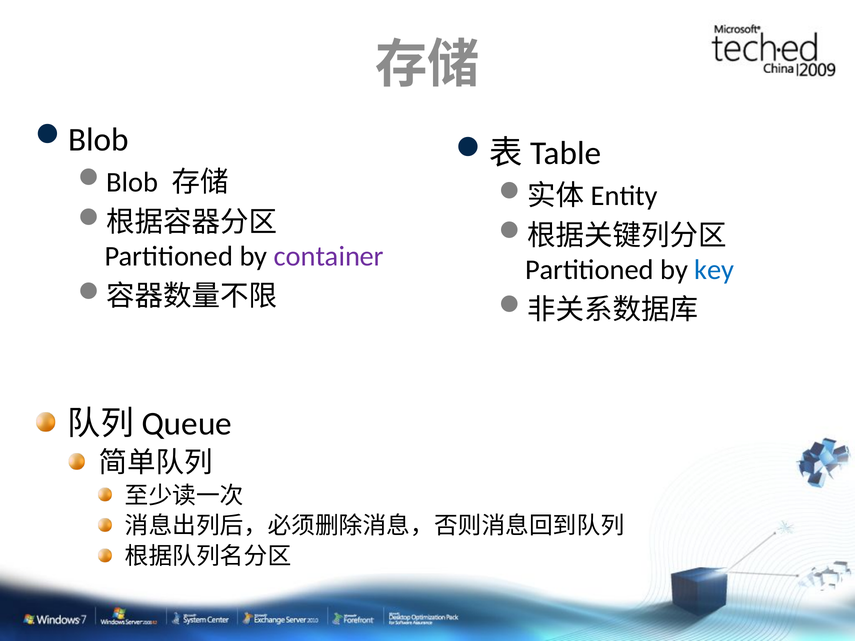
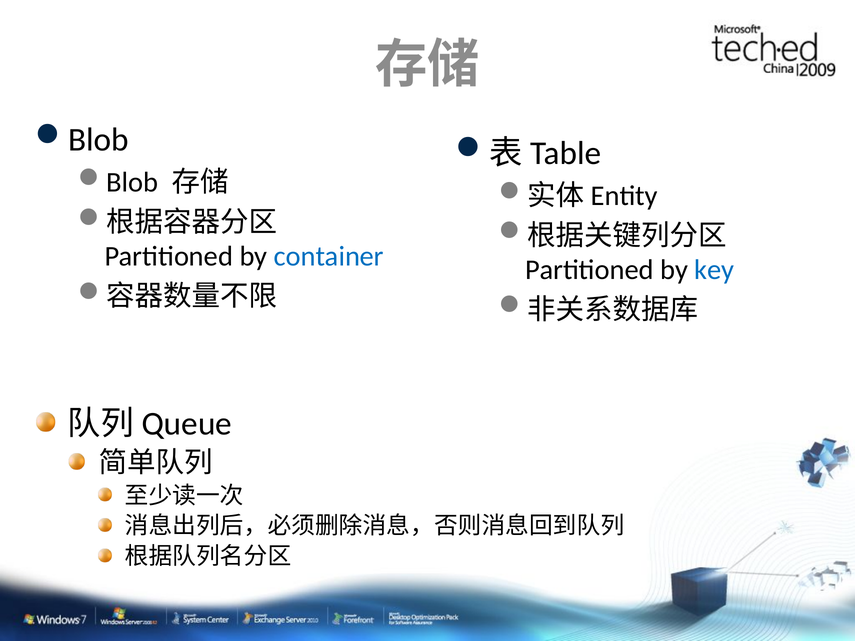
container colour: purple -> blue
